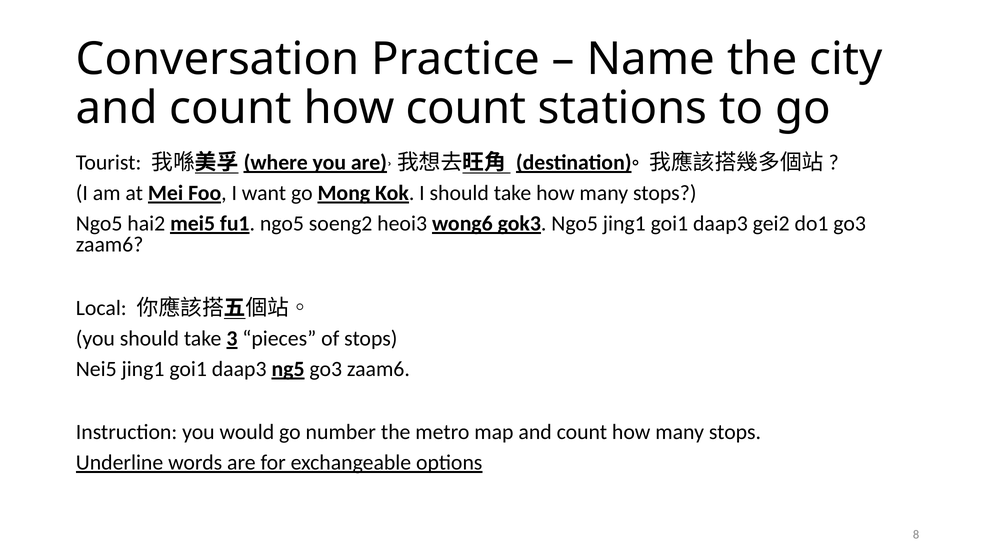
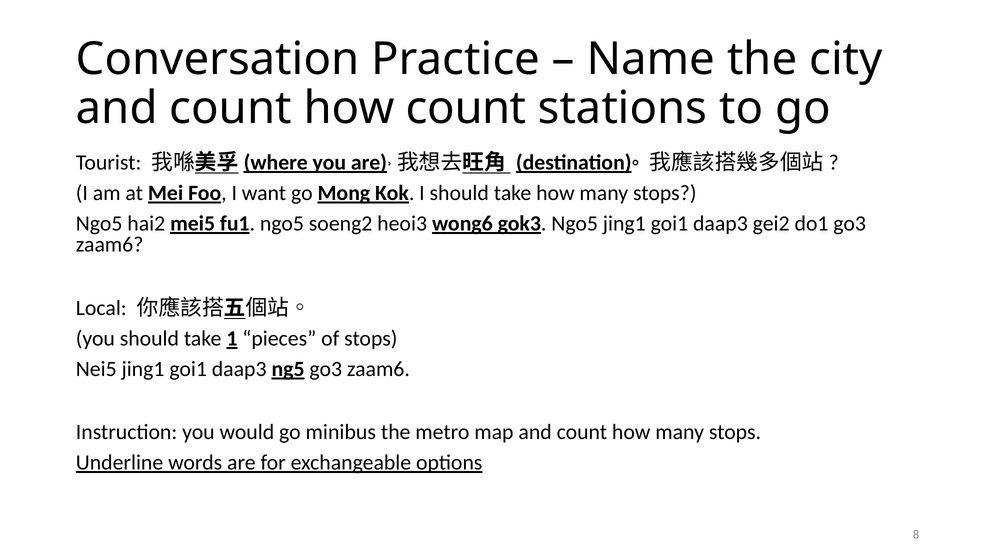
3: 3 -> 1
number: number -> minibus
